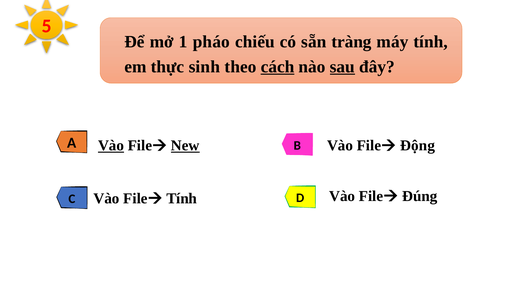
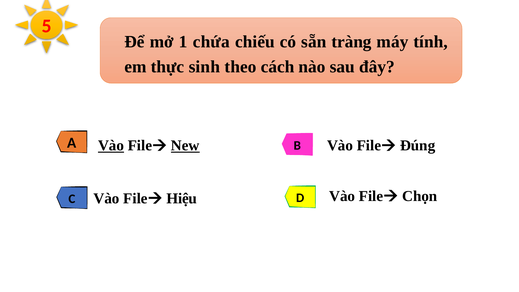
pháo: pháo -> chứa
cách underline: present -> none
sau underline: present -> none
Động: Động -> Đúng
Tính at (182, 198): Tính -> Hiệu
Đúng: Đúng -> Chọn
